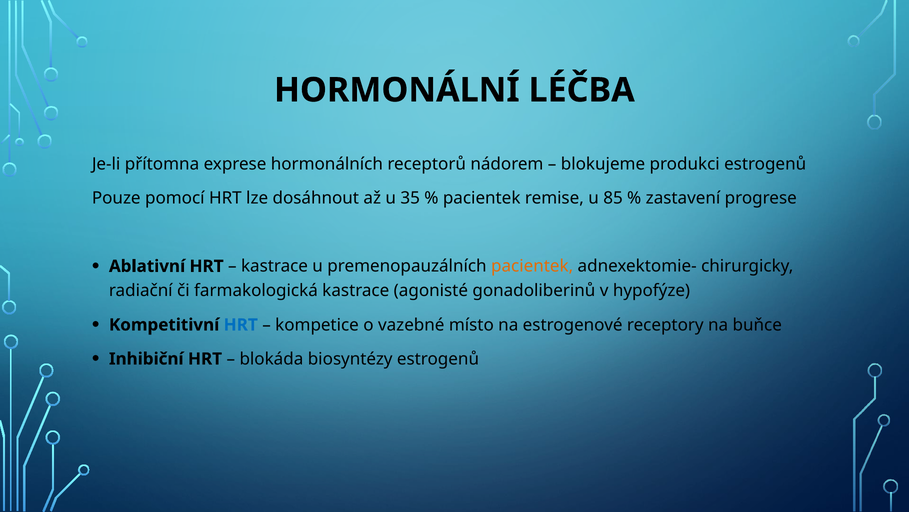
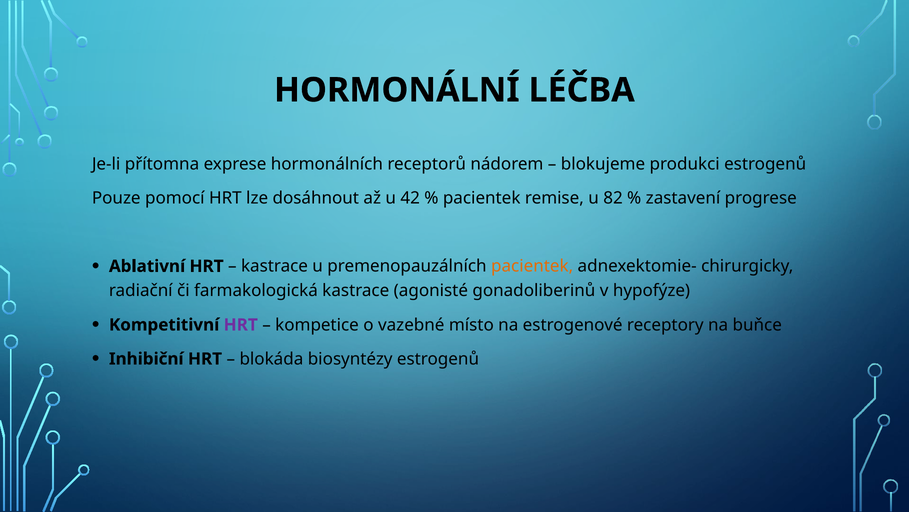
35: 35 -> 42
85: 85 -> 82
HRT at (241, 324) colour: blue -> purple
